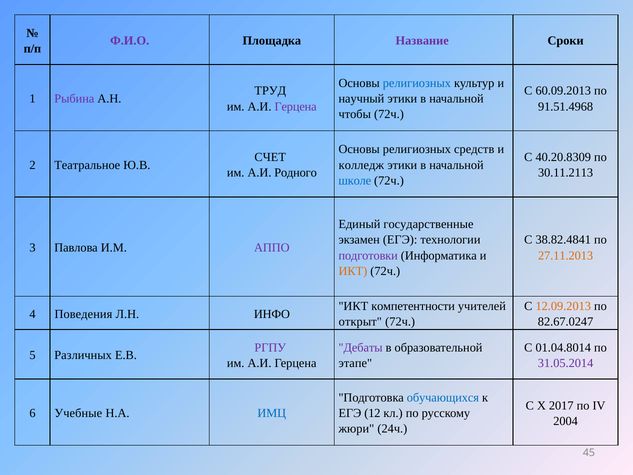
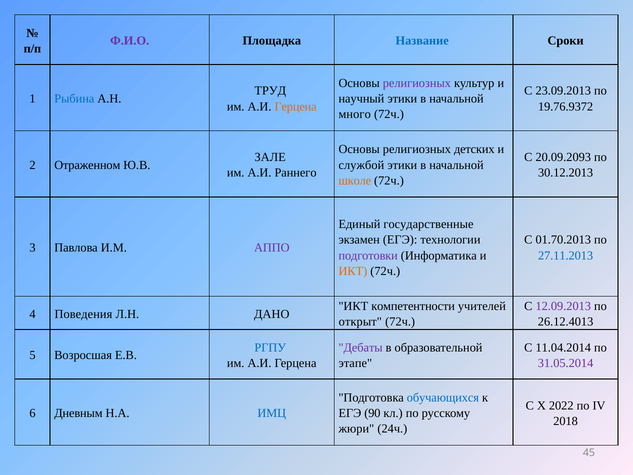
Название colour: purple -> blue
религиозных at (417, 83) colour: blue -> purple
60.09.2013: 60.09.2013 -> 23.09.2013
Рыбина colour: purple -> blue
Герцена at (296, 106) colour: purple -> orange
91.51.4968: 91.51.4968 -> 19.76.9372
чтобы: чтобы -> много
средств: средств -> детских
СЧЕТ: СЧЕТ -> ЗАЛЕ
40.20.8309: 40.20.8309 -> 20.09.2093
Театральное: Театральное -> Отраженном
колледж: колледж -> службой
Родного: Родного -> Раннего
30.11.2113: 30.11.2113 -> 30.12.2013
школе colour: blue -> orange
38.82.4841: 38.82.4841 -> 01.70.2013
27.11.2013 colour: orange -> blue
12.09.2013 colour: orange -> purple
ИНФО: ИНФО -> ДАНО
82.67.0247: 82.67.0247 -> 26.12.4013
РГПУ colour: purple -> blue
01.04.8014: 01.04.8014 -> 11.04.2014
Различных: Различных -> Возросшая
2017: 2017 -> 2022
Учебные: Учебные -> Дневным
12: 12 -> 90
2004: 2004 -> 2018
